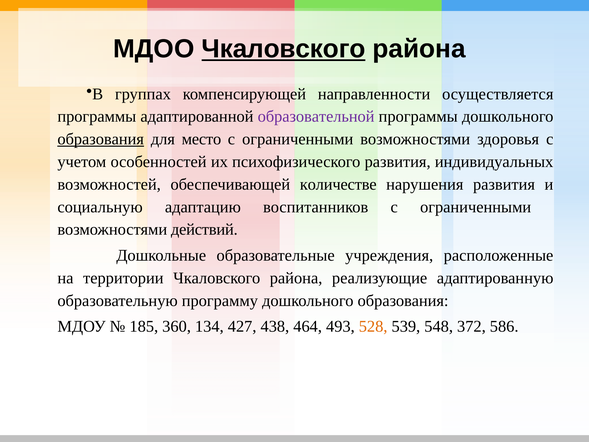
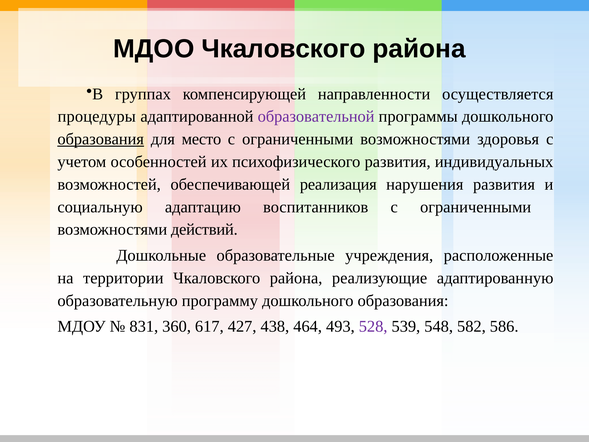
Чкаловского at (284, 49) underline: present -> none
программы at (97, 117): программы -> процедуры
количестве: количестве -> реализация
185: 185 -> 831
134: 134 -> 617
528 colour: orange -> purple
372: 372 -> 582
